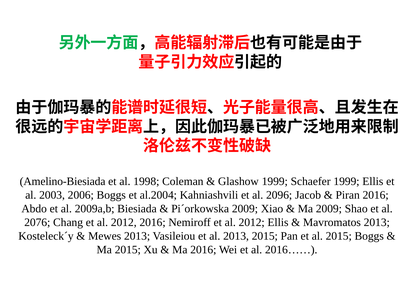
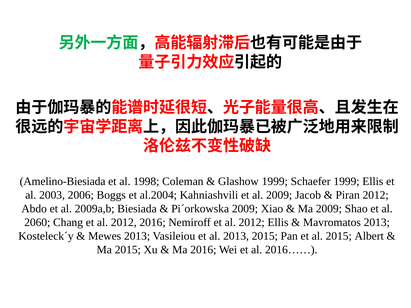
al 2096: 2096 -> 2009
Piran 2016: 2016 -> 2012
2076: 2076 -> 2060
2015 Boggs: Boggs -> Albert
